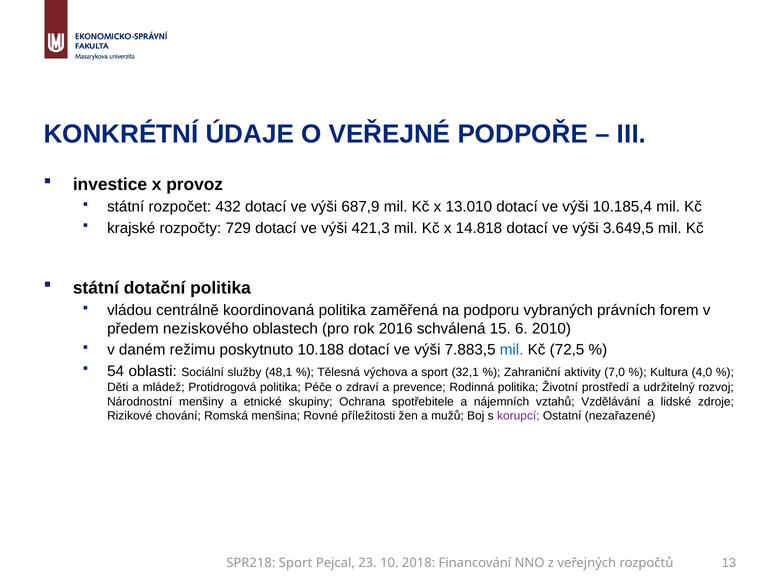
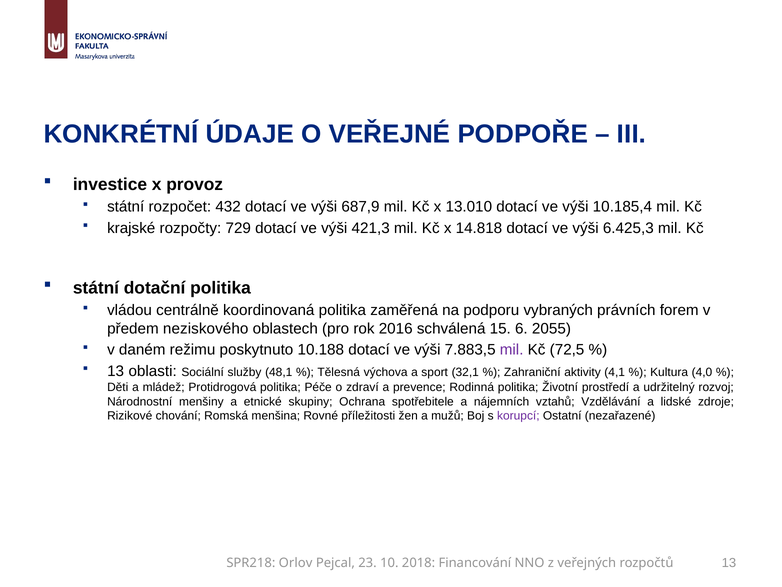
3.649,5: 3.649,5 -> 6.425,3
2010: 2010 -> 2055
mil at (512, 350) colour: blue -> purple
54 at (116, 371): 54 -> 13
7,0: 7,0 -> 4,1
SPR218 Sport: Sport -> Orlov
